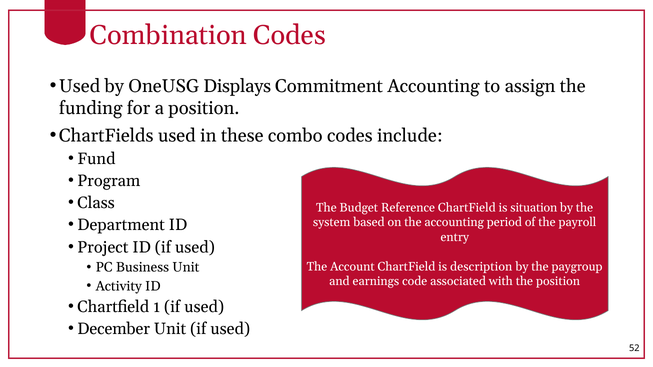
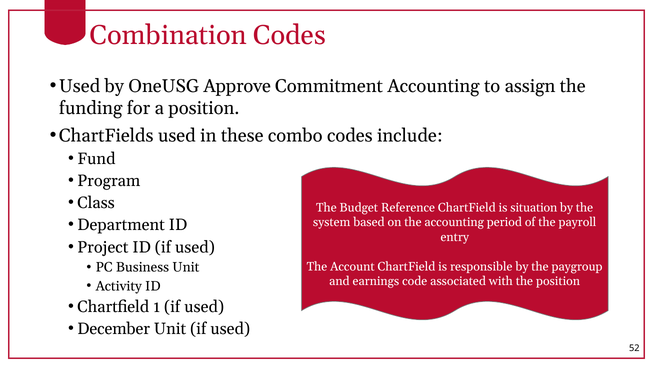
Displays: Displays -> Approve
description: description -> responsible
